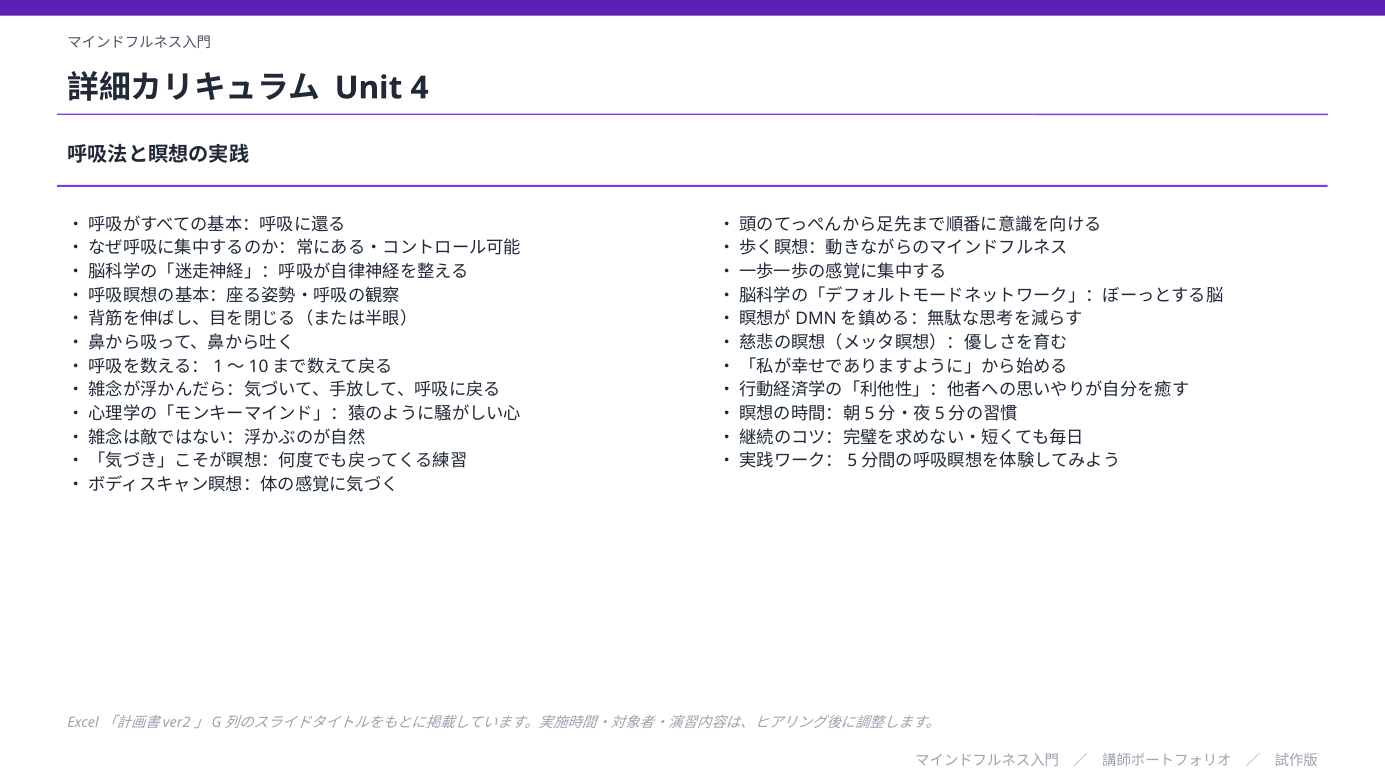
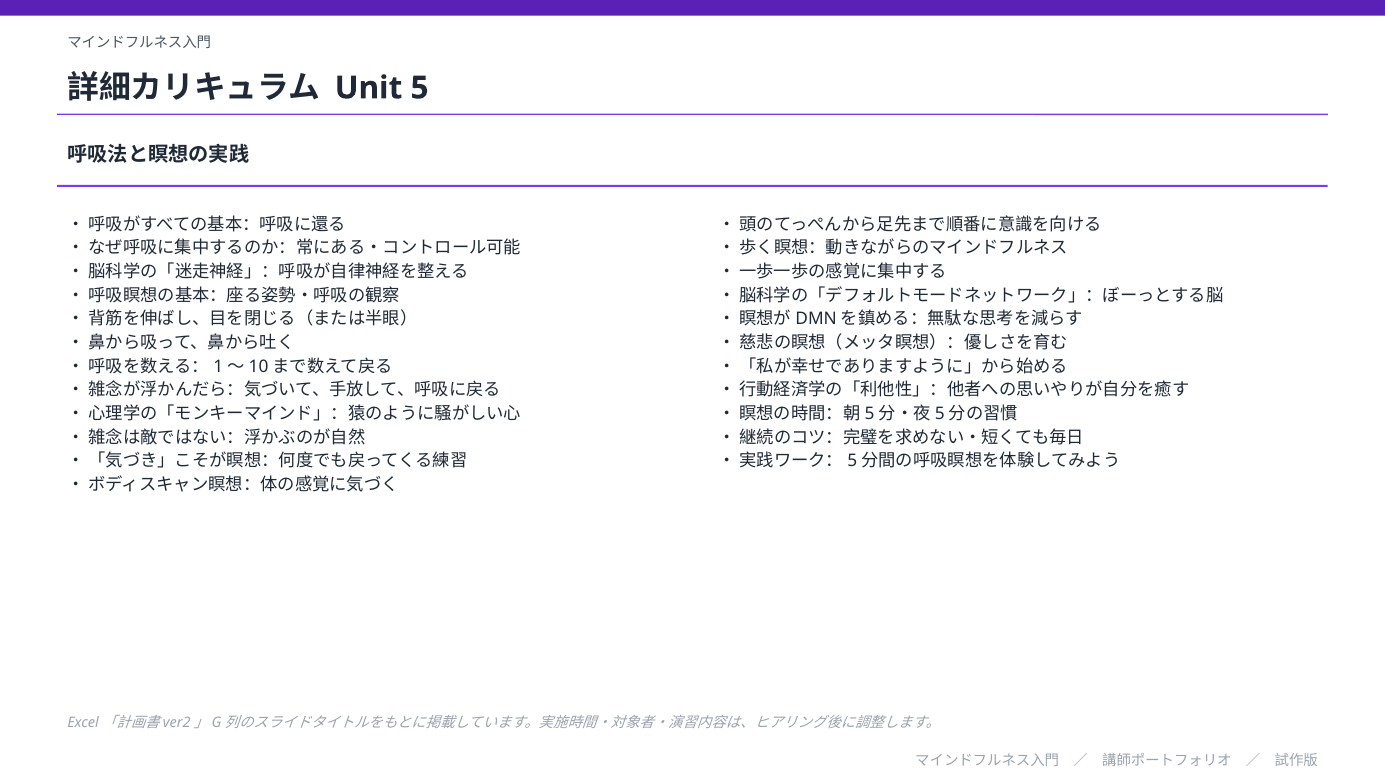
4: 4 -> 5
